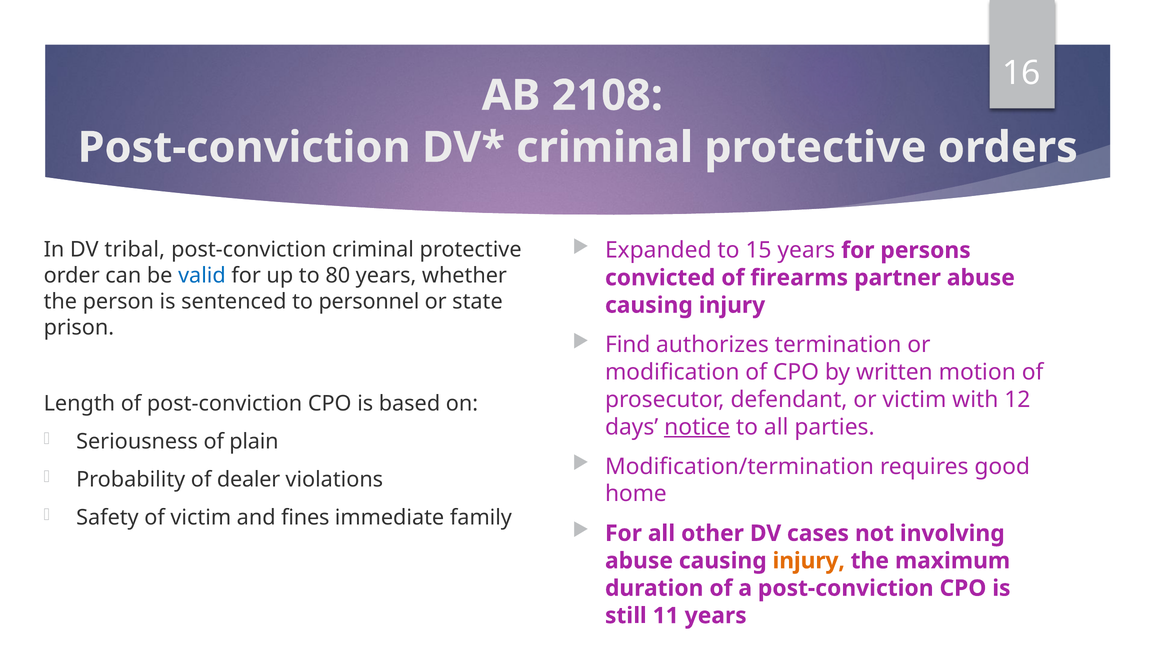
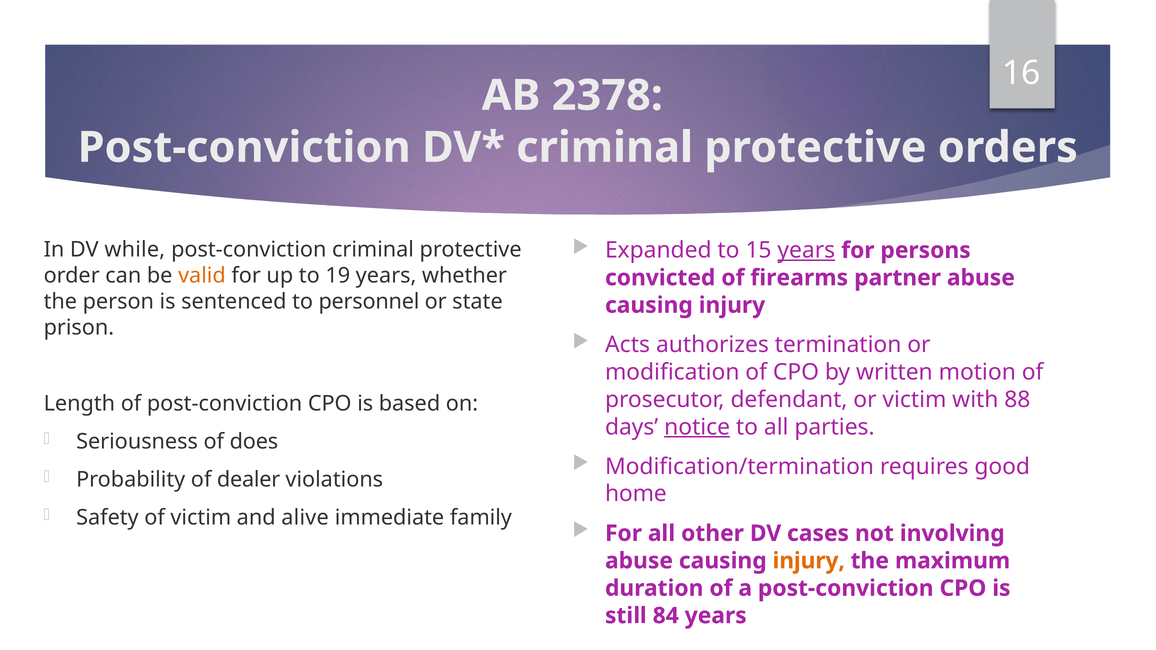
2108: 2108 -> 2378
years at (806, 250) underline: none -> present
tribal: tribal -> while
valid colour: blue -> orange
80: 80 -> 19
Find: Find -> Acts
12: 12 -> 88
plain: plain -> does
fines: fines -> alive
11: 11 -> 84
